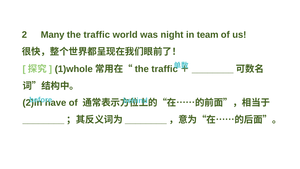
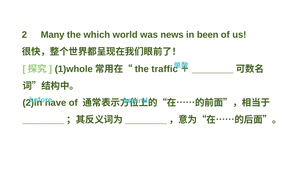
traffic at (97, 35): traffic -> which
night: night -> news
team: team -> been
